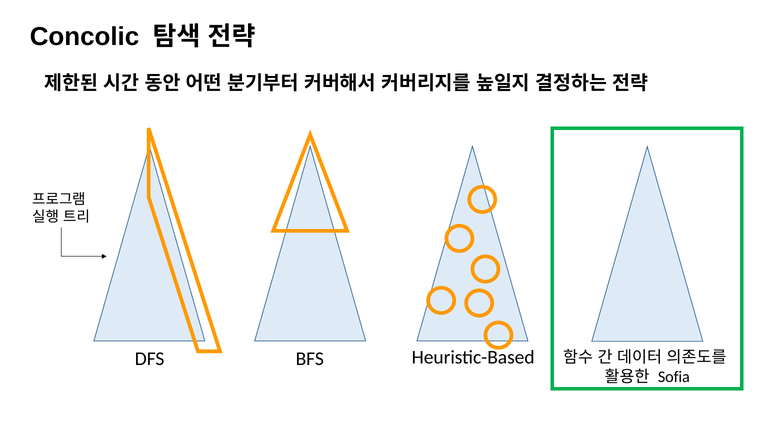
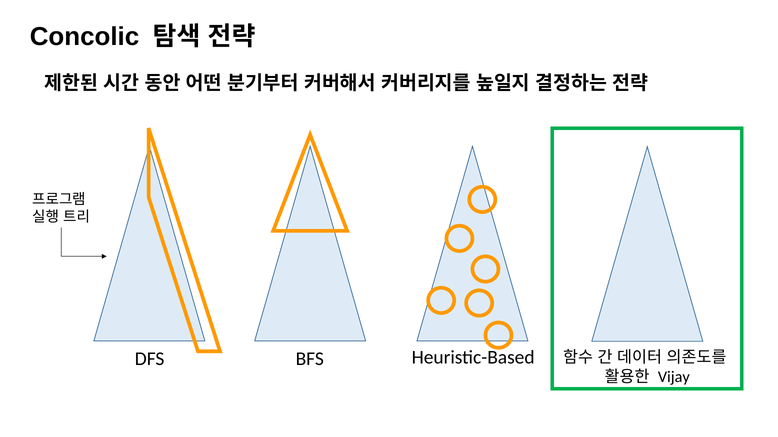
Sofia: Sofia -> Vijay
